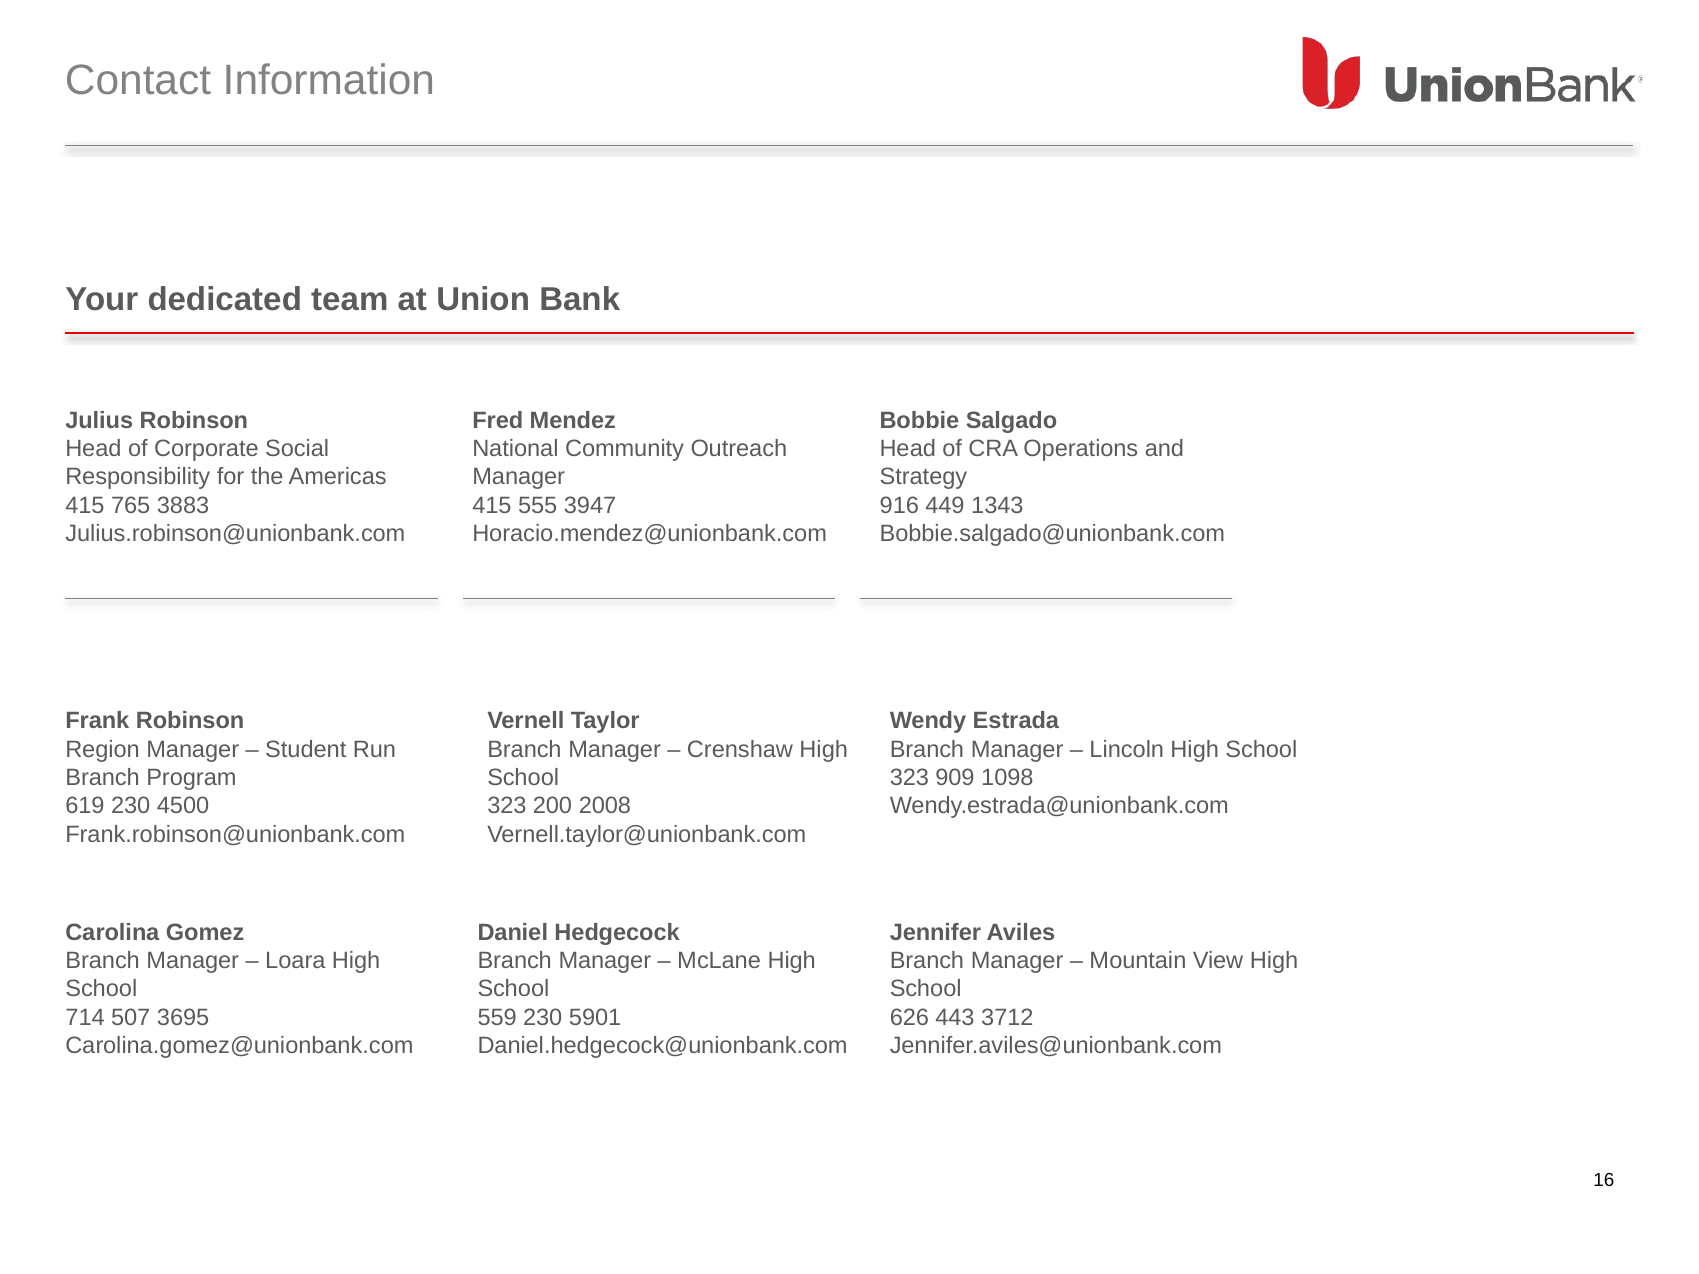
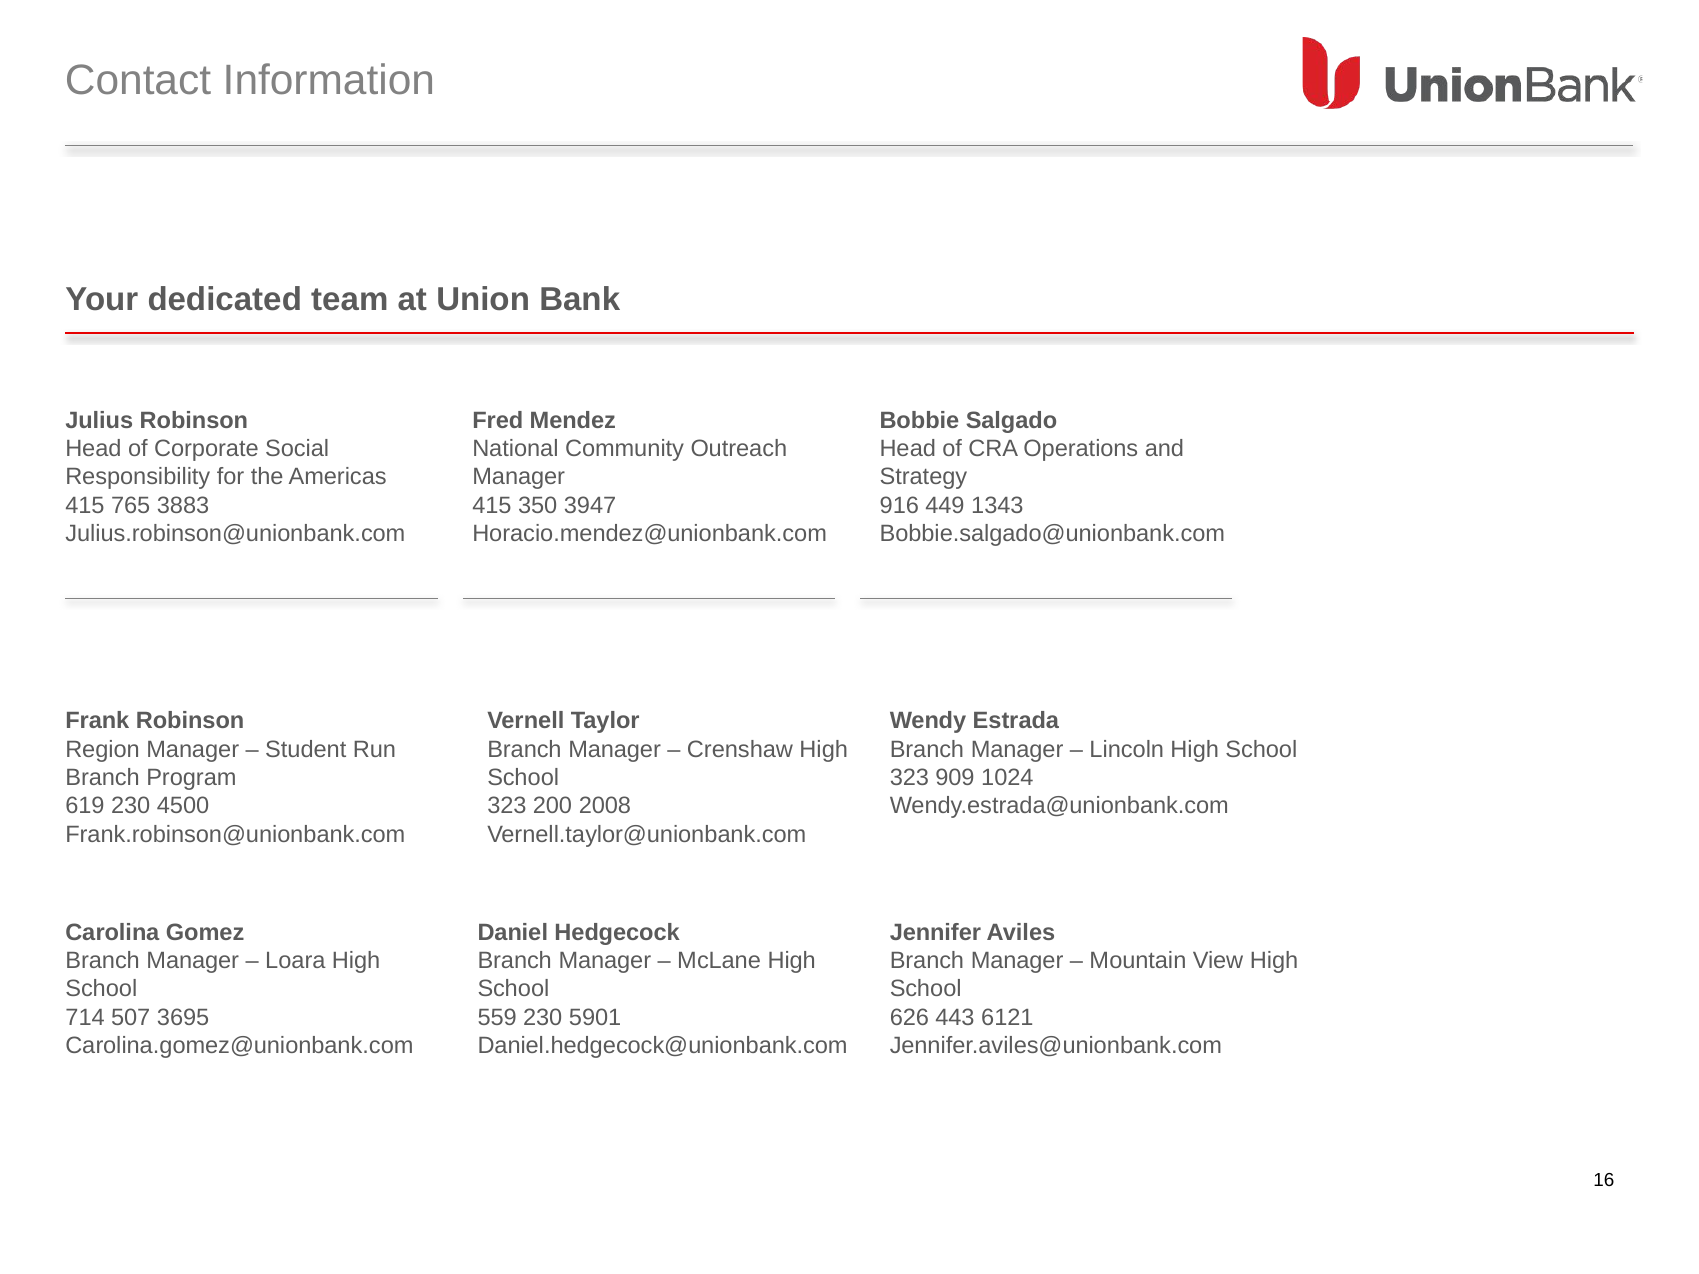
555: 555 -> 350
1098: 1098 -> 1024
3712: 3712 -> 6121
